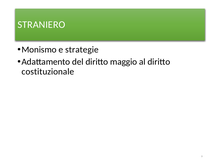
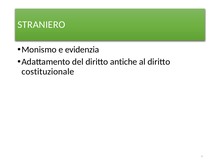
strategie: strategie -> evidenzia
maggio: maggio -> antiche
